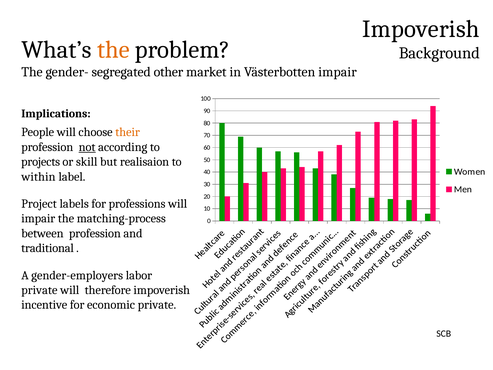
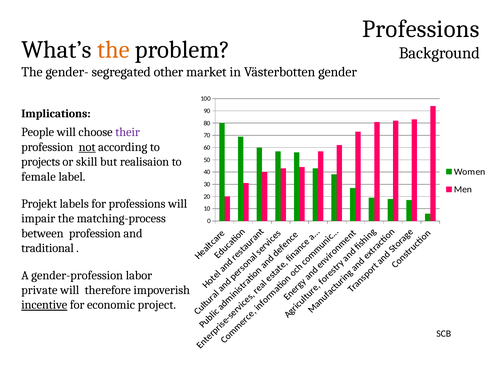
Impoverish at (421, 29): Impoverish -> Professions
Västerbotten impair: impair -> gender
their colour: orange -> purple
within: within -> female
Project: Project -> Projekt
gender-employers: gender-employers -> gender-profession
incentive underline: none -> present
economic private: private -> project
